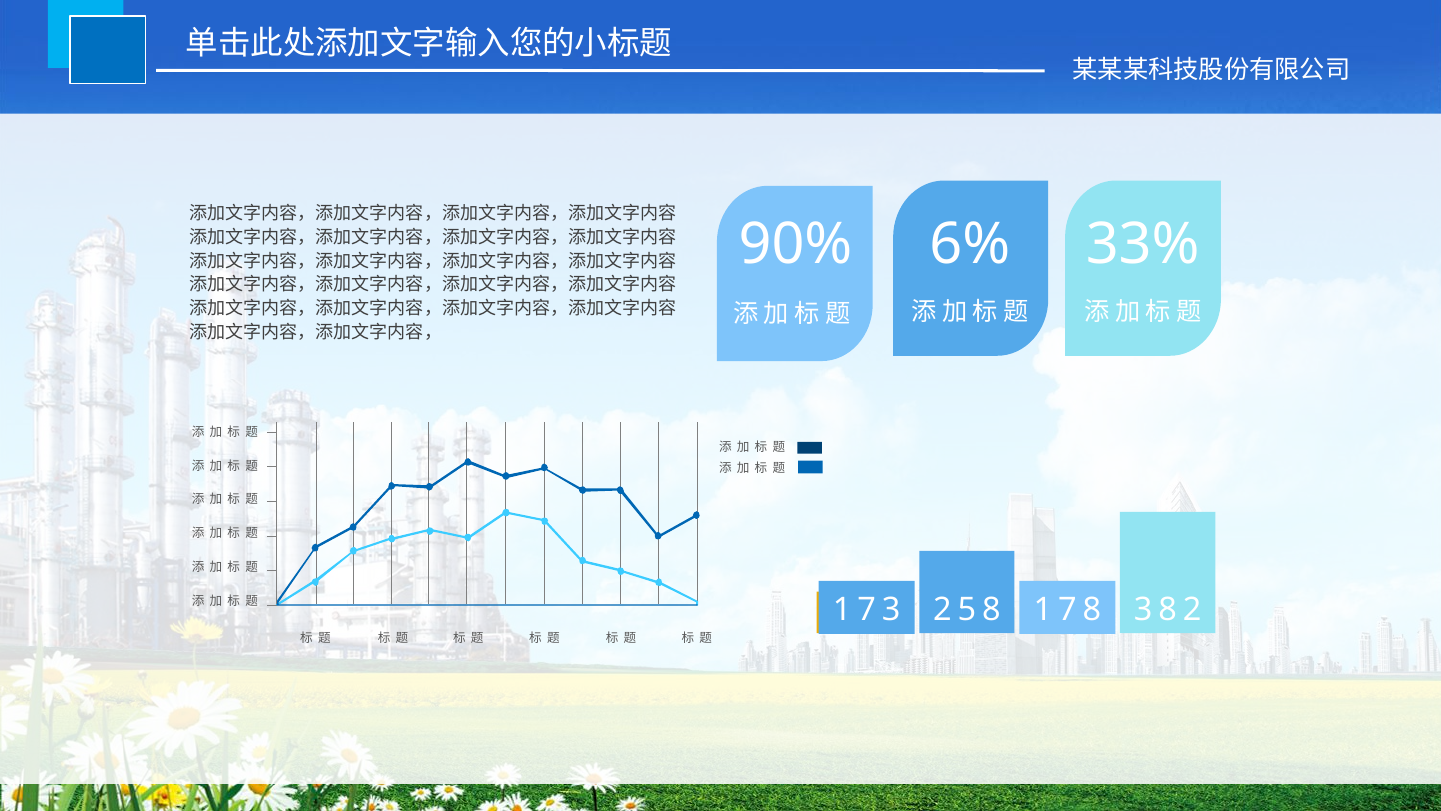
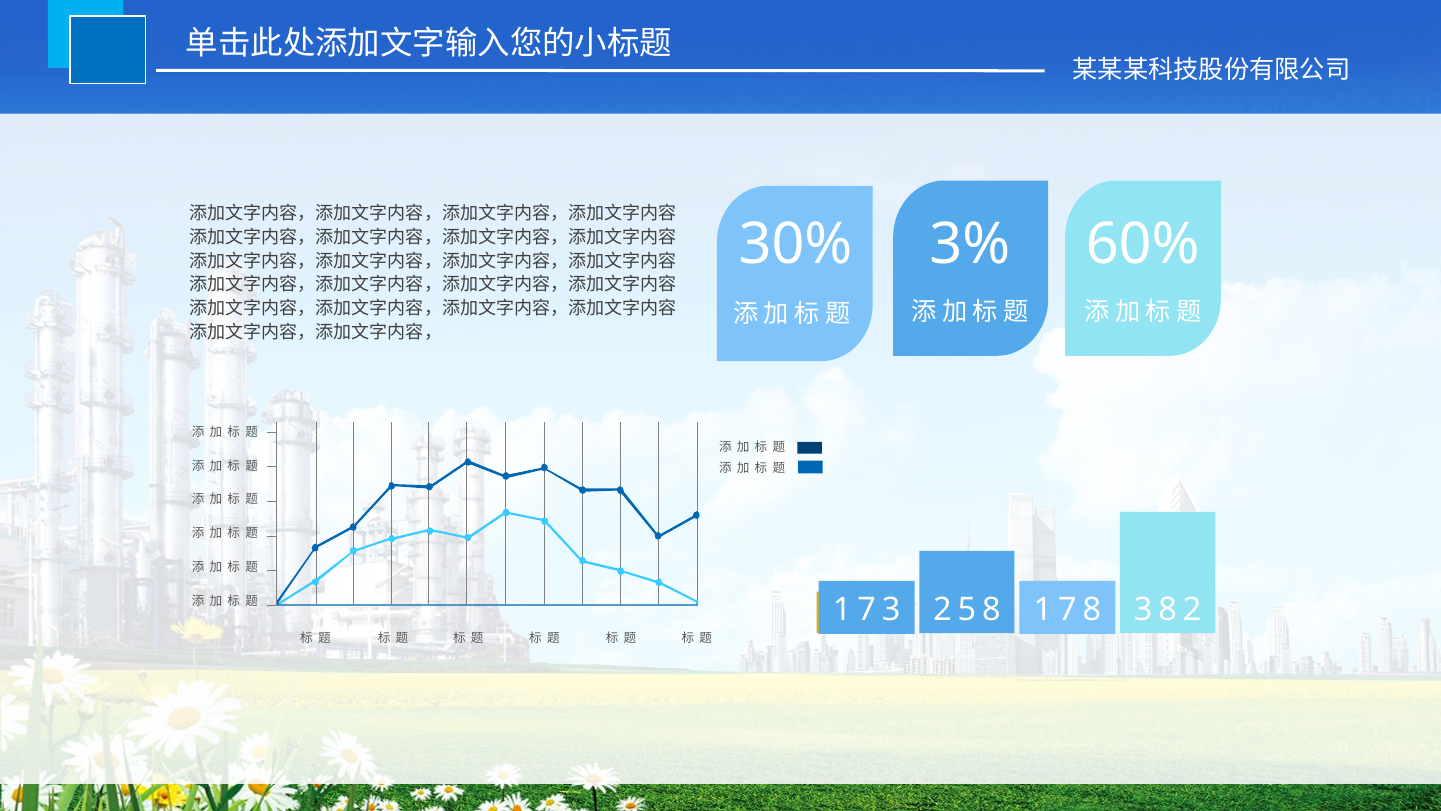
90%: 90% -> 30%
6%: 6% -> 3%
33%: 33% -> 60%
